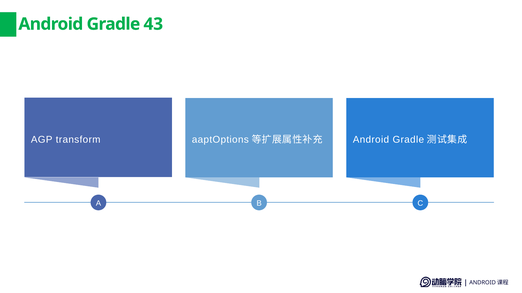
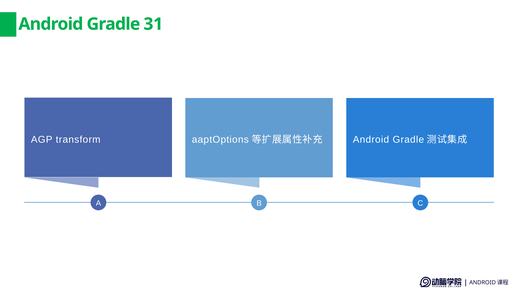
43: 43 -> 31
